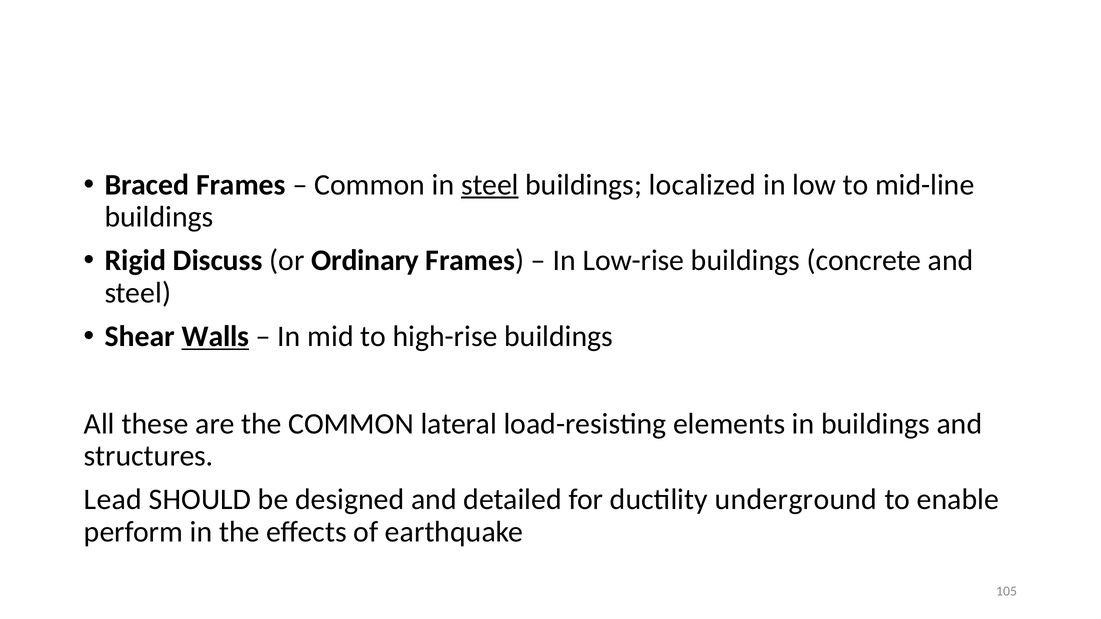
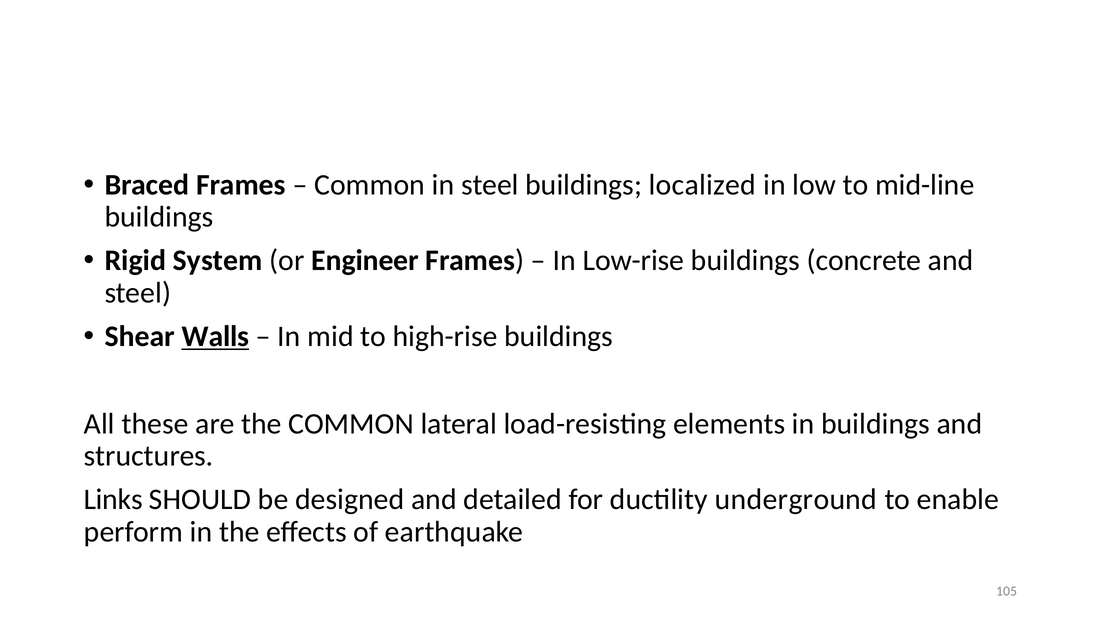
steel at (490, 185) underline: present -> none
Discuss: Discuss -> System
Ordinary: Ordinary -> Engineer
Lead: Lead -> Links
